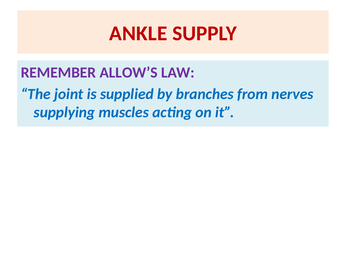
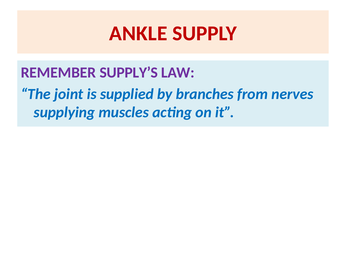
ALLOW’S: ALLOW’S -> SUPPLY’S
